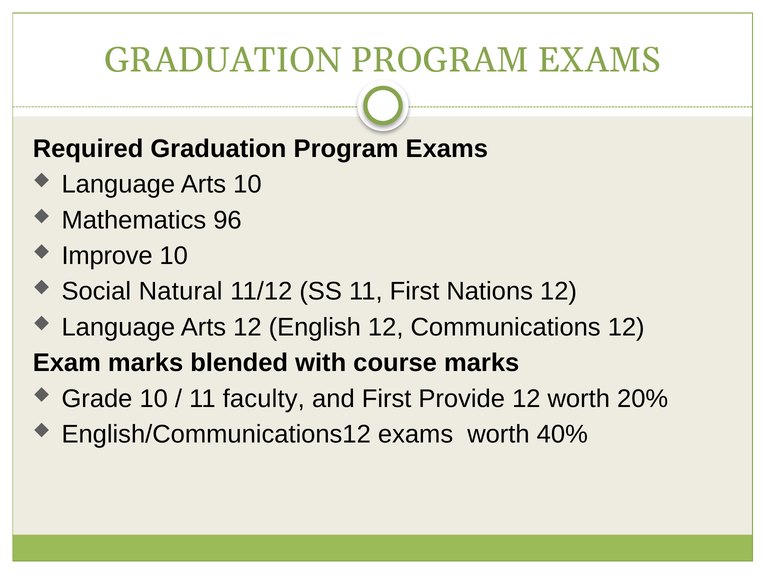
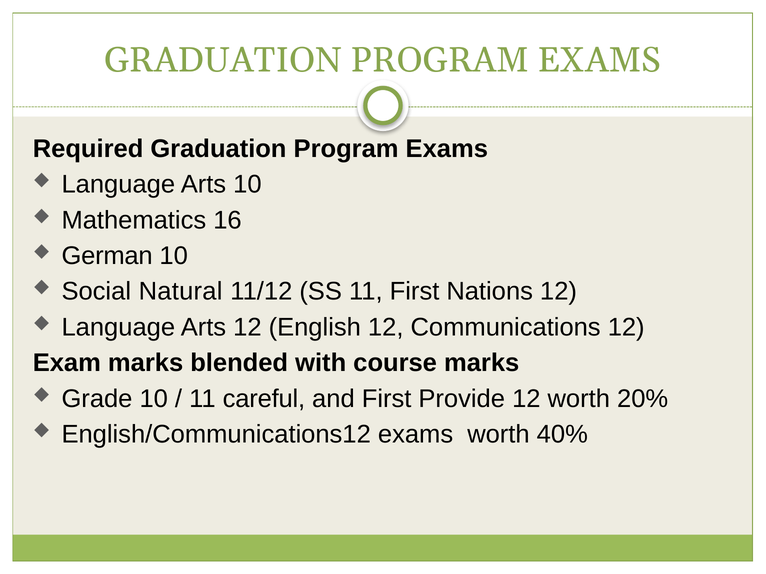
96: 96 -> 16
Improve: Improve -> German
faculty: faculty -> careful
